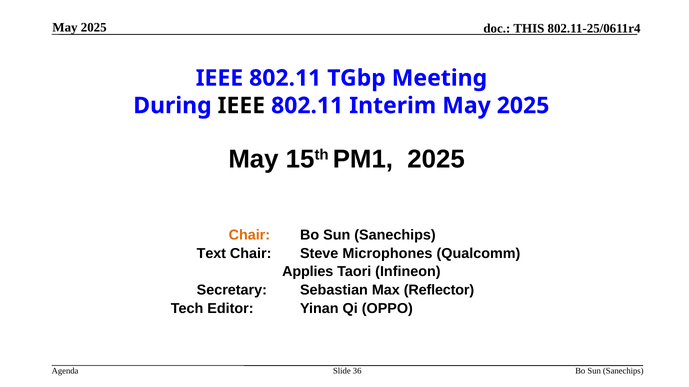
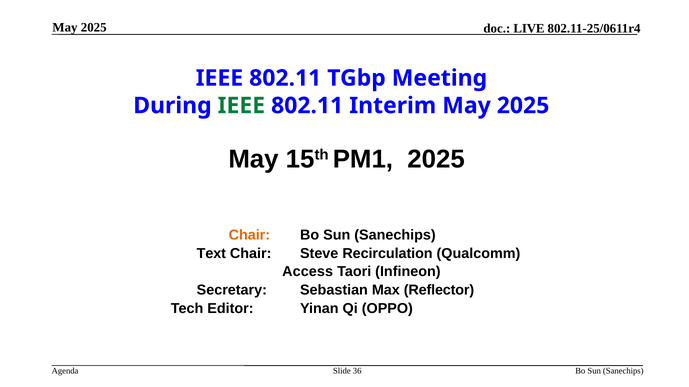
THIS: THIS -> LIVE
IEEE at (241, 106) colour: black -> green
Microphones: Microphones -> Recirculation
Applies: Applies -> Access
